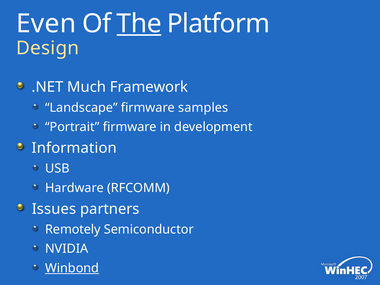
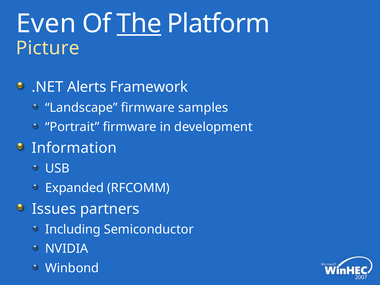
Design: Design -> Picture
Much: Much -> Alerts
Hardware: Hardware -> Expanded
Remotely: Remotely -> Including
Winbond underline: present -> none
